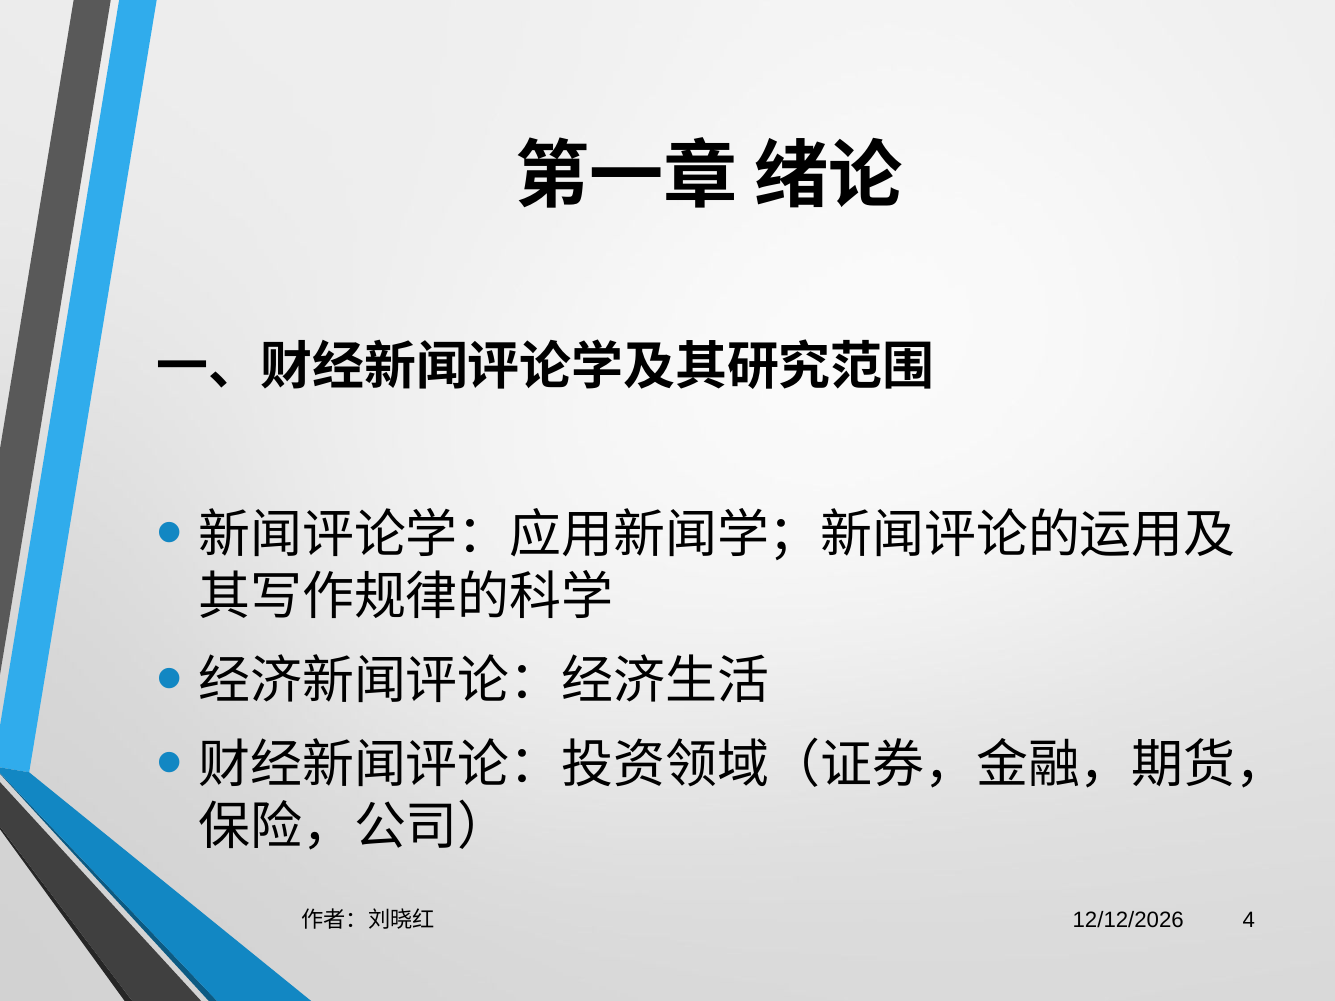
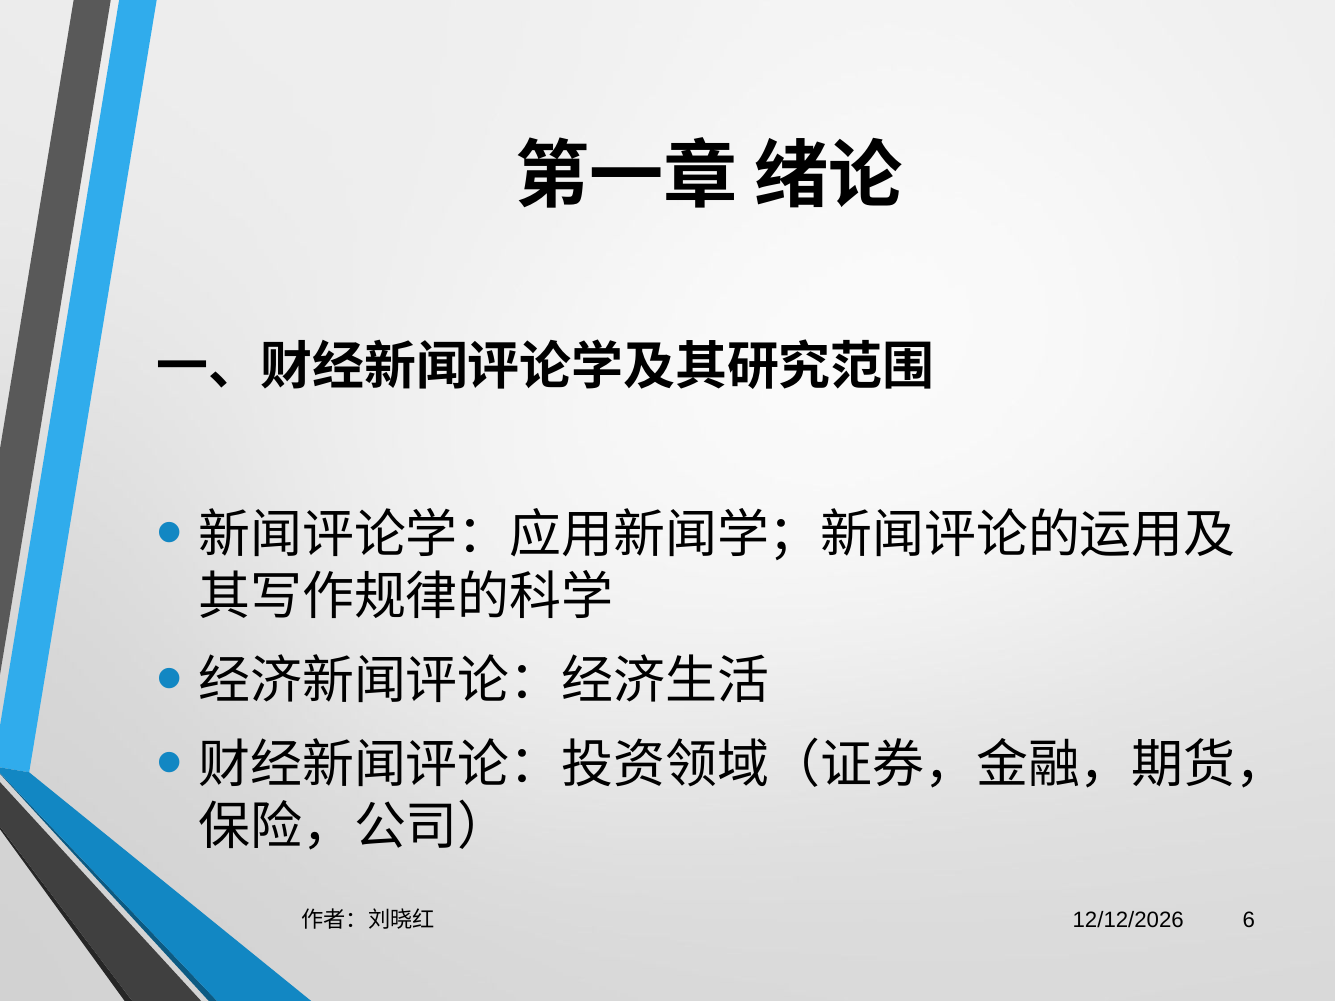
4: 4 -> 6
